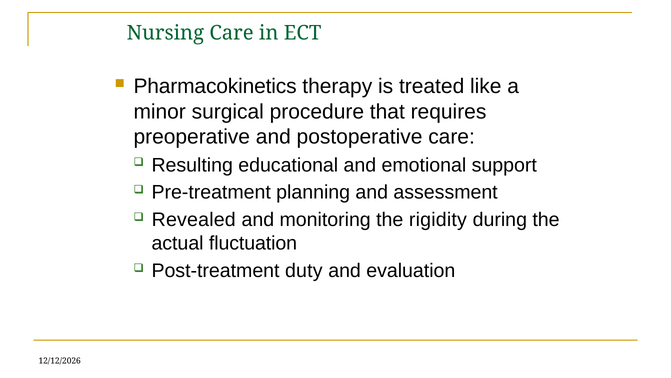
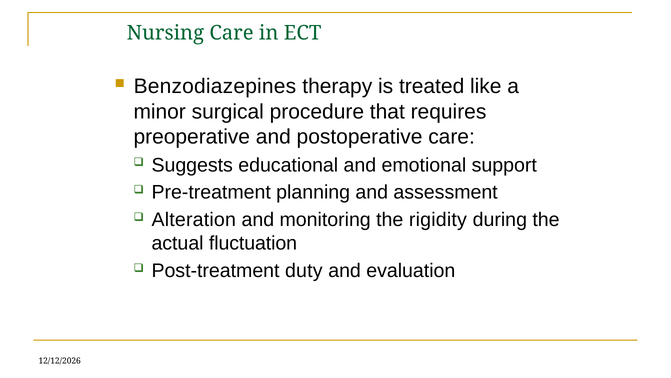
Pharmacokinetics: Pharmacokinetics -> Benzodiazepines
Resulting: Resulting -> Suggests
Revealed: Revealed -> Alteration
